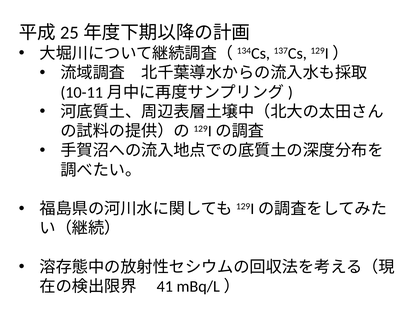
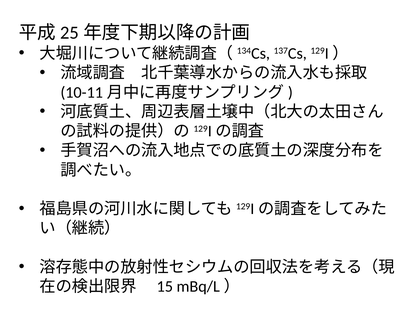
41: 41 -> 15
